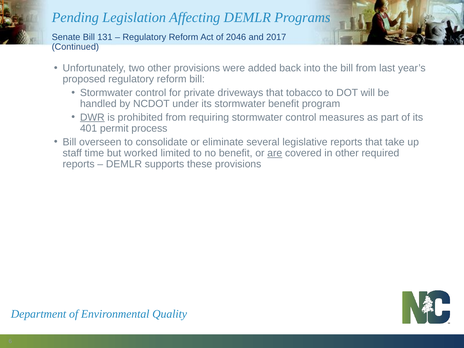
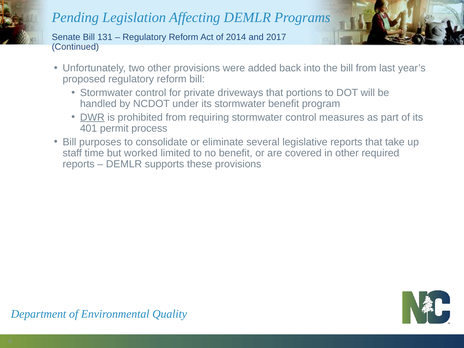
2046: 2046 -> 2014
tobacco: tobacco -> portions
overseen: overseen -> purposes
are underline: present -> none
